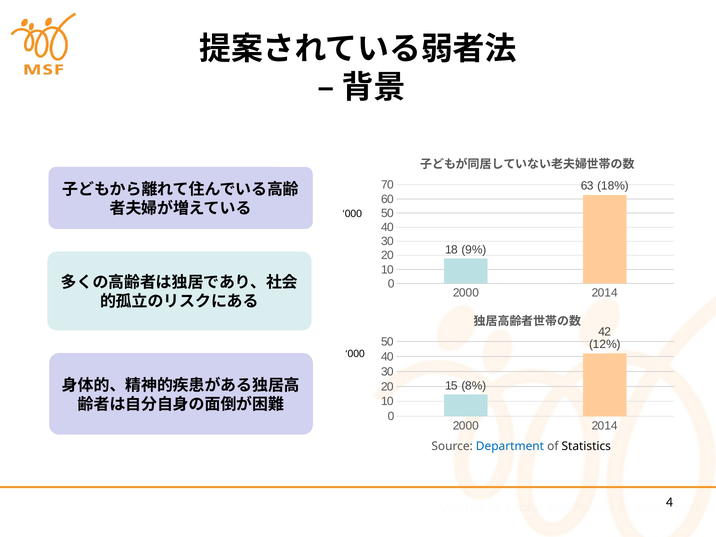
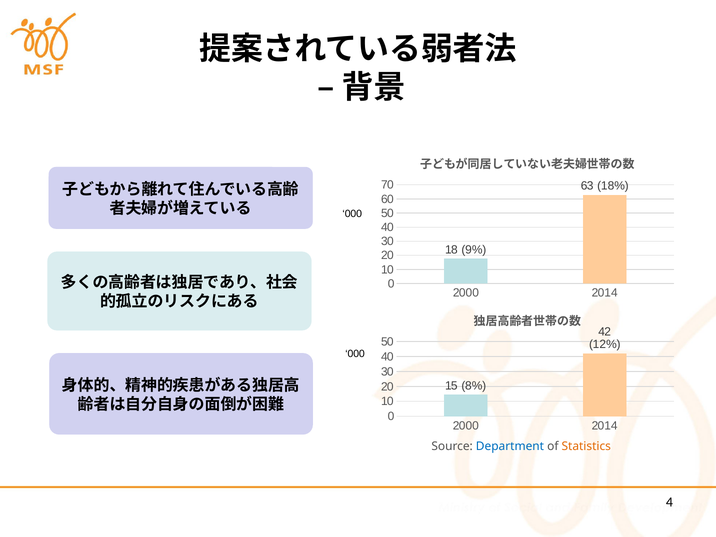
Statistics colour: black -> orange
